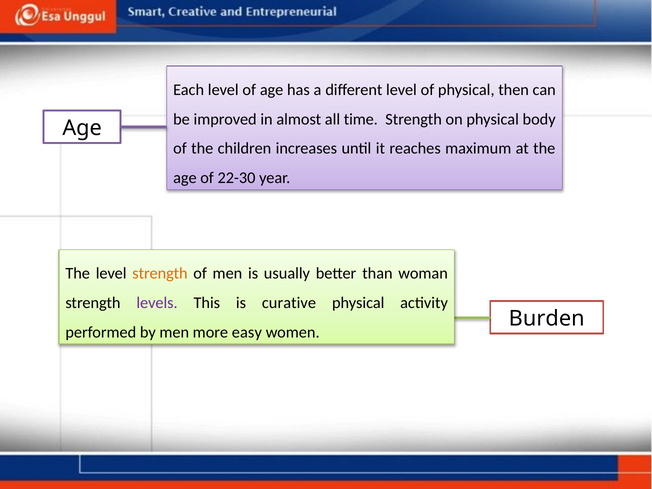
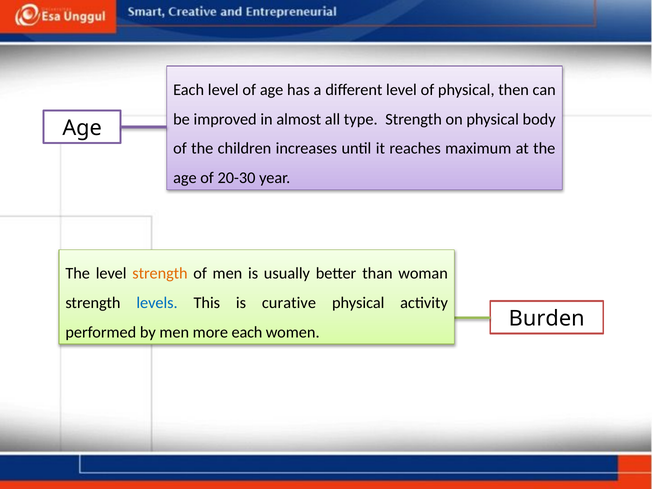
time: time -> type
22-30: 22-30 -> 20-30
levels colour: purple -> blue
more easy: easy -> each
